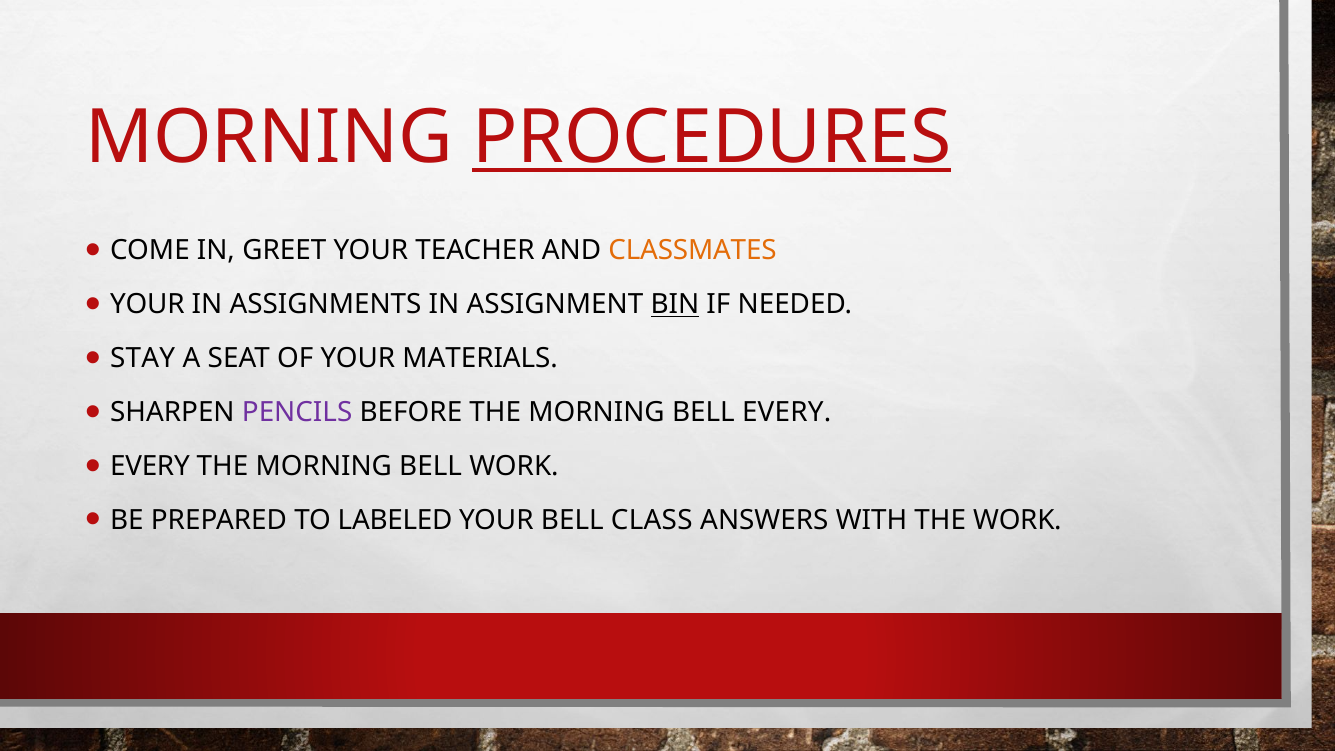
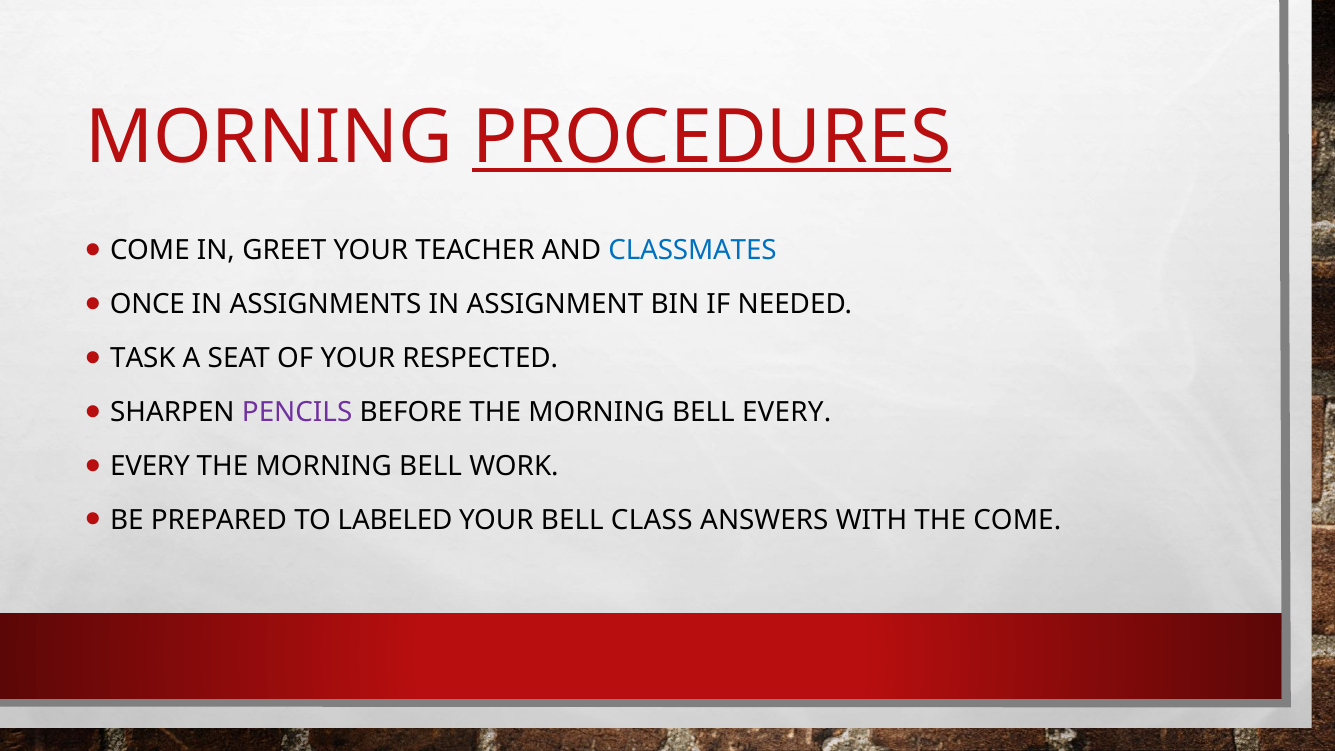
CLASSMATES colour: orange -> blue
YOUR at (147, 305): YOUR -> ONCE
BIN underline: present -> none
STAY: STAY -> TASK
MATERIALS: MATERIALS -> RESPECTED
THE WORK: WORK -> COME
